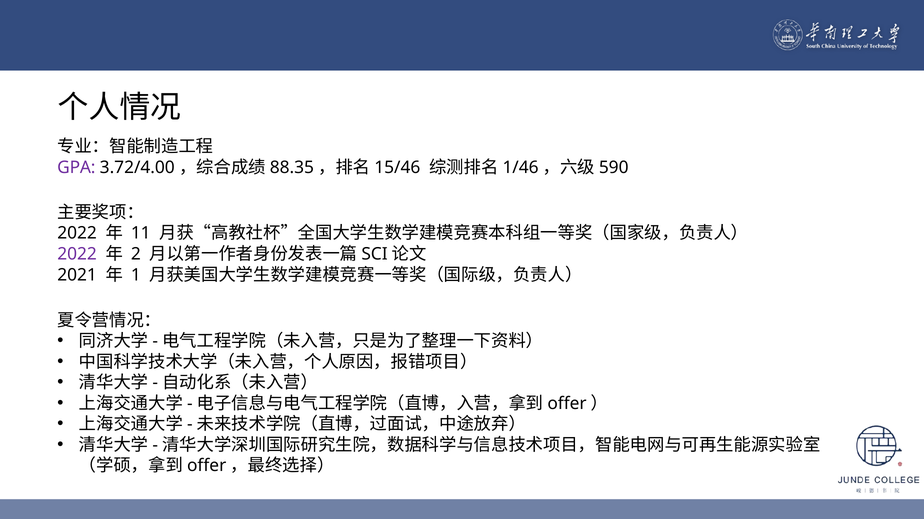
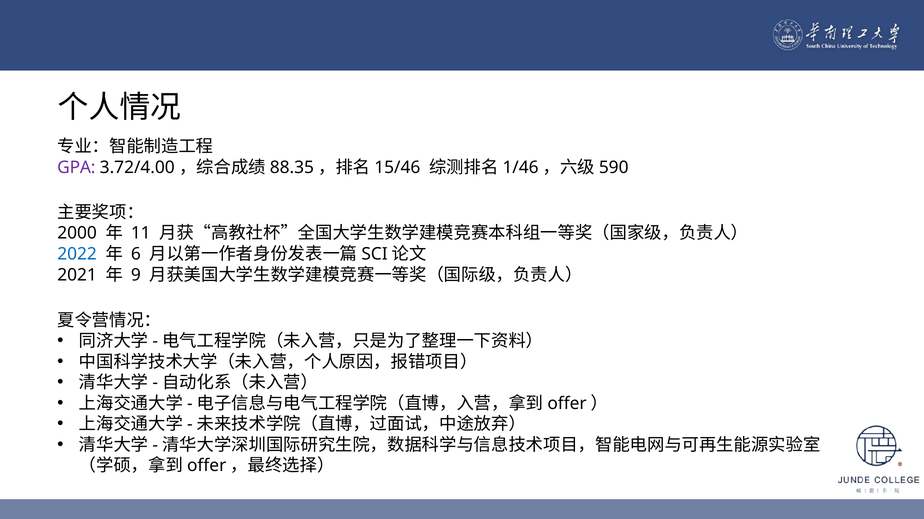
2022 at (77, 234): 2022 -> 2000
2022 at (77, 254) colour: purple -> blue
2: 2 -> 6
1: 1 -> 9
